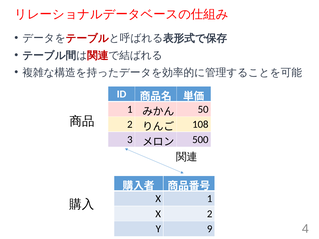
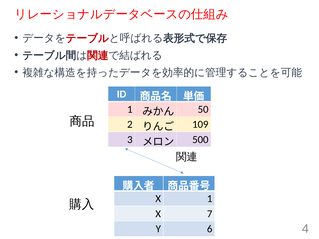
108: 108 -> 109
X 2: 2 -> 7
9: 9 -> 6
